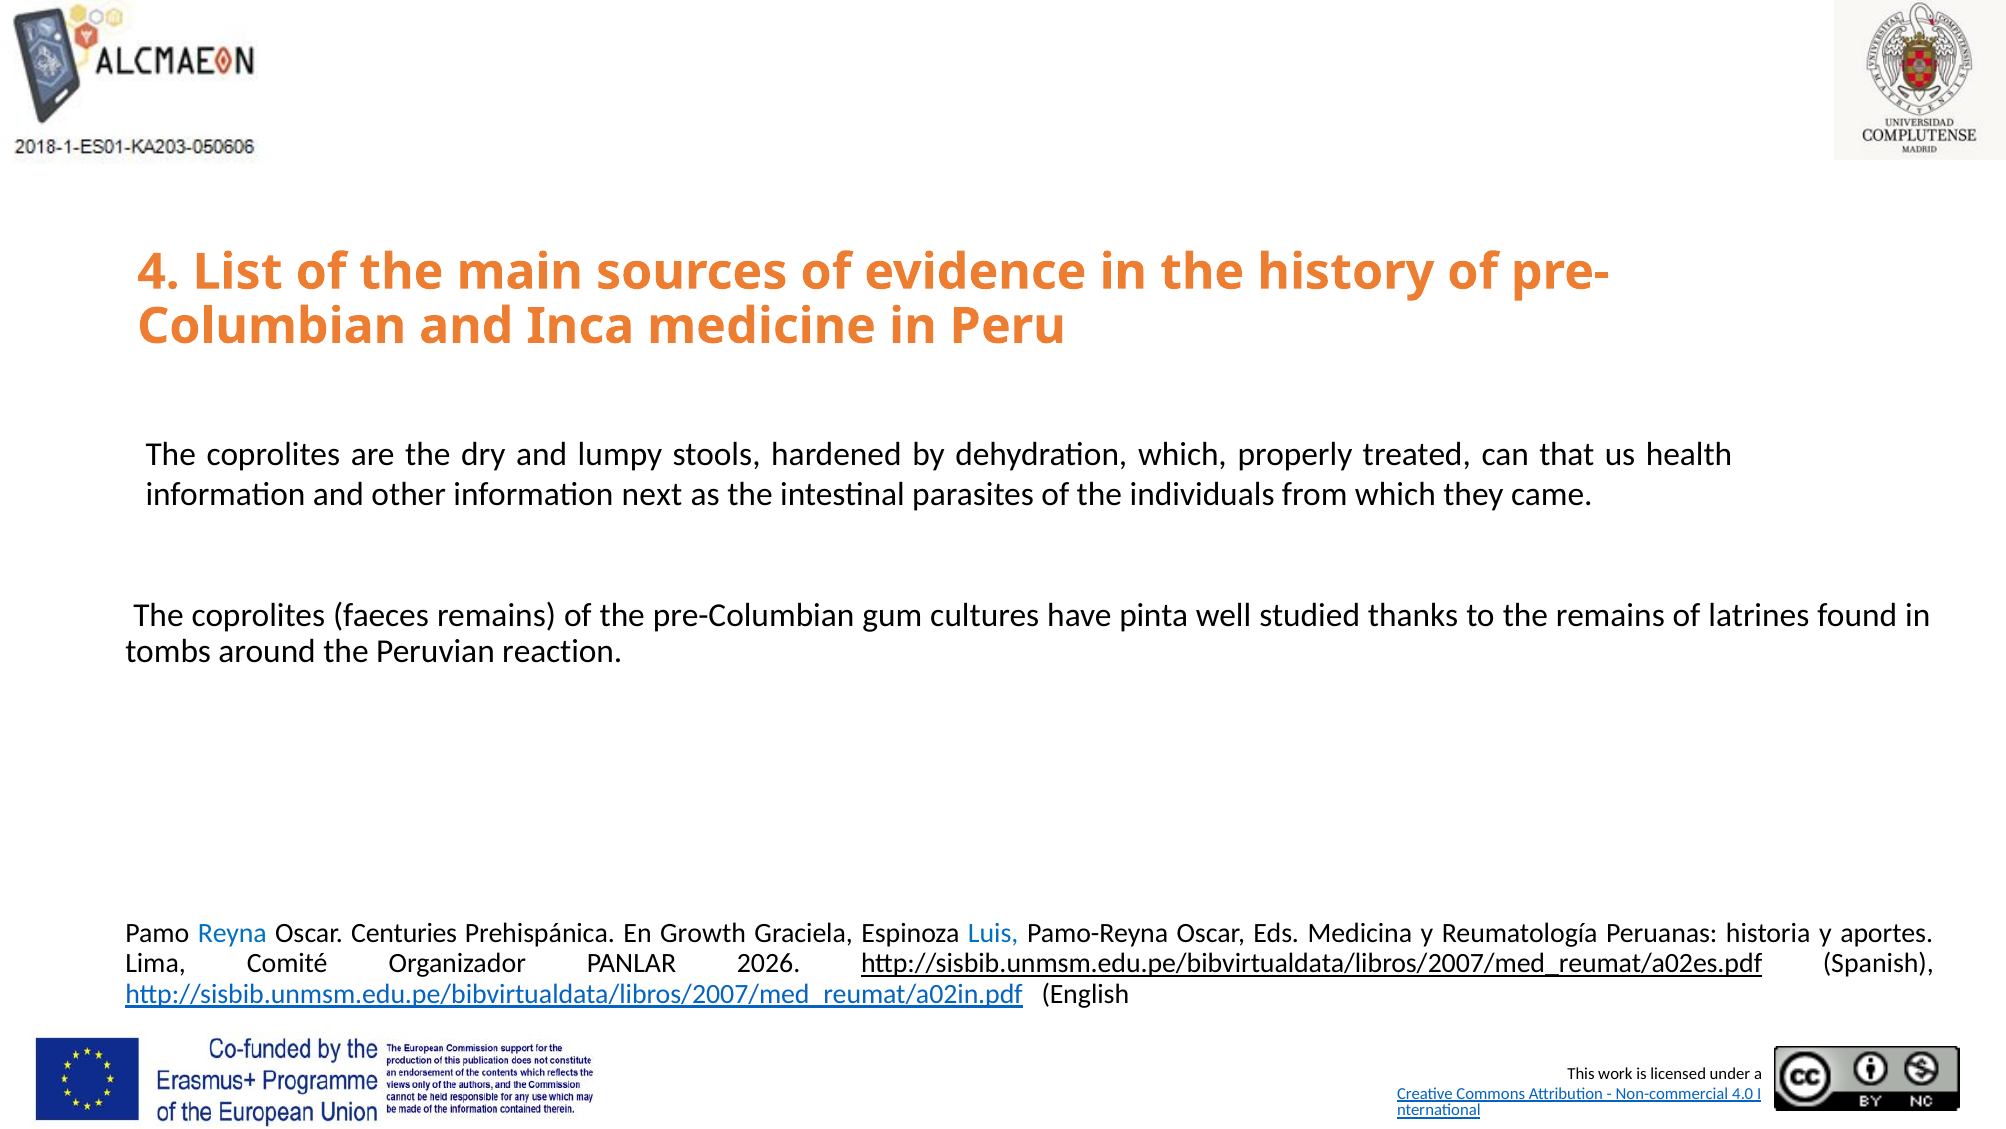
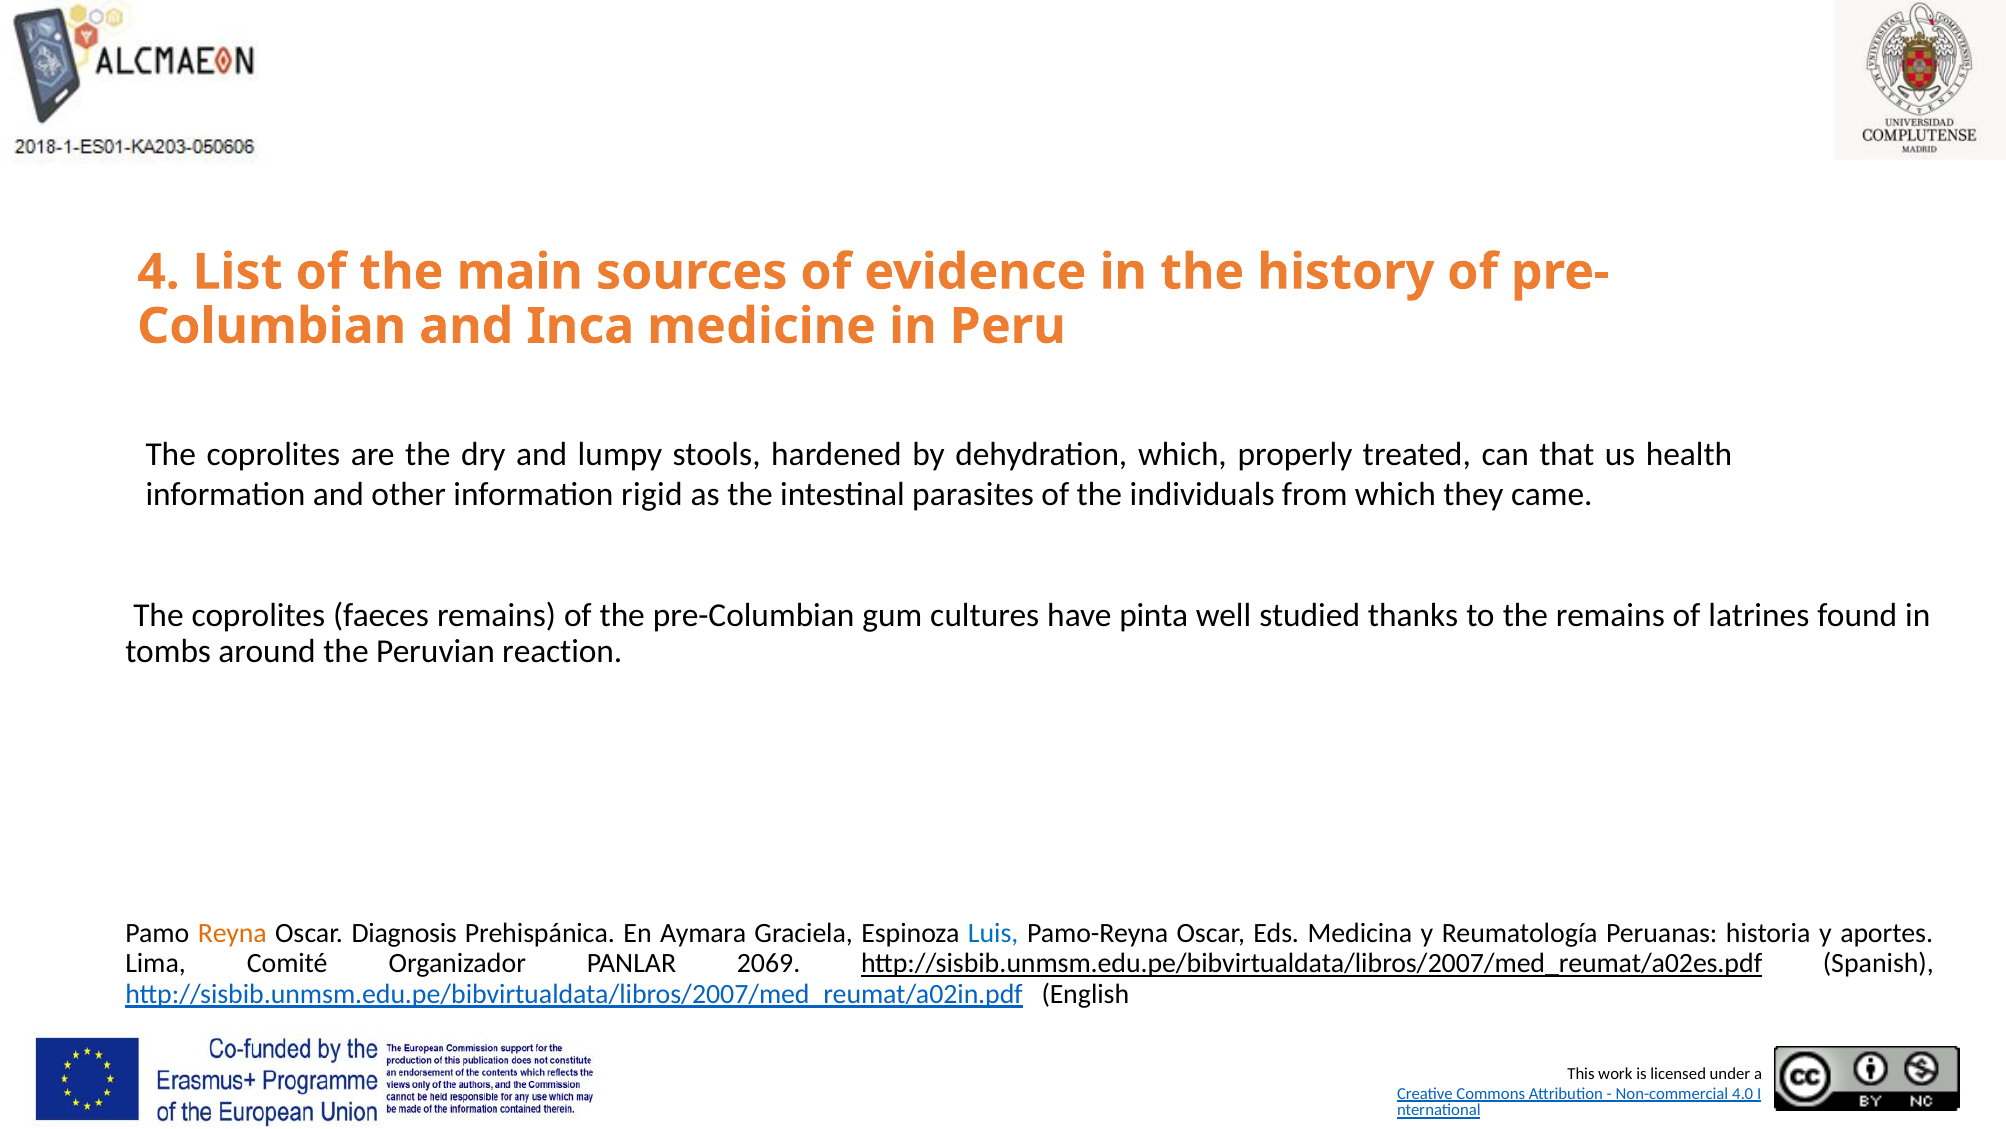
next: next -> rigid
Reyna colour: blue -> orange
Centuries: Centuries -> Diagnosis
Growth: Growth -> Aymara
2026: 2026 -> 2069
